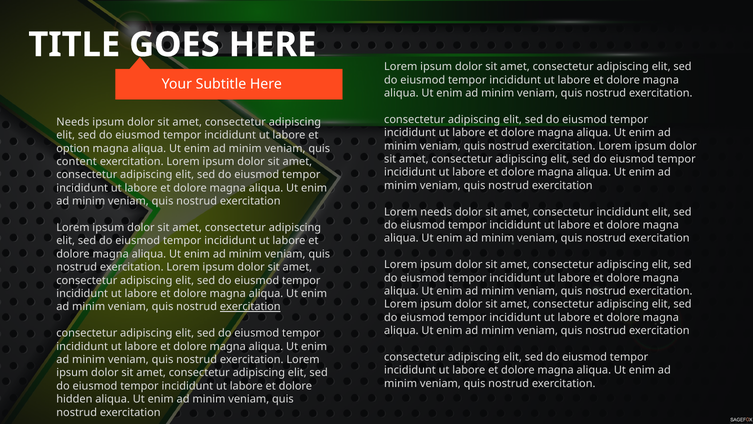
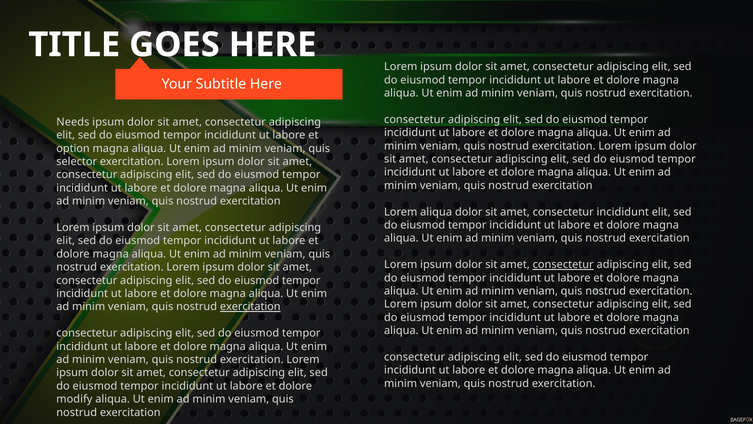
content: content -> selector
Lorem needs: needs -> aliqua
consectetur at (563, 264) underline: none -> present
hidden: hidden -> modify
